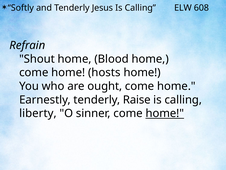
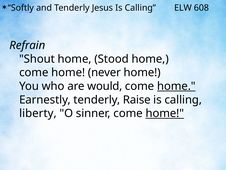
Blood: Blood -> Stood
hosts: hosts -> never
ought: ought -> would
home at (176, 86) underline: none -> present
